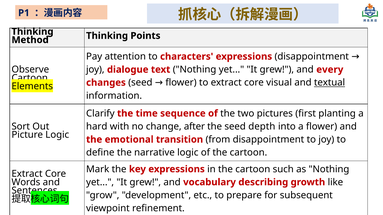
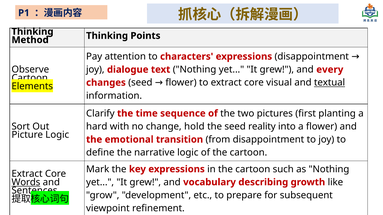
after: after -> hold
depth: depth -> reality
Words underline: none -> present
